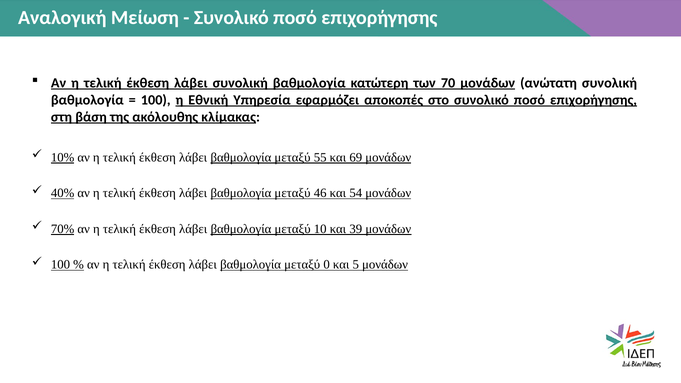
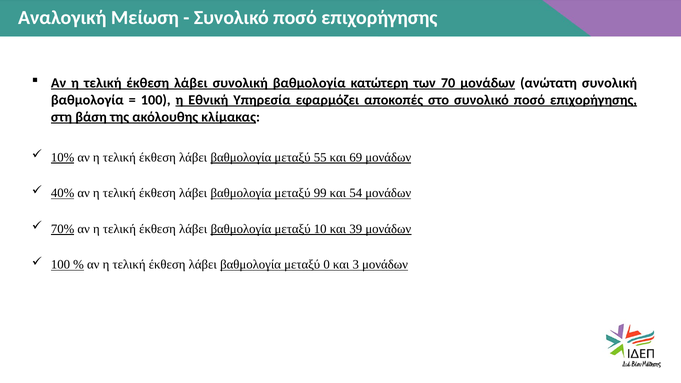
46: 46 -> 99
5: 5 -> 3
